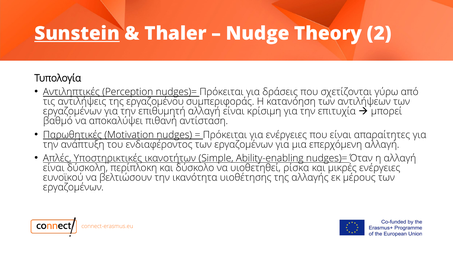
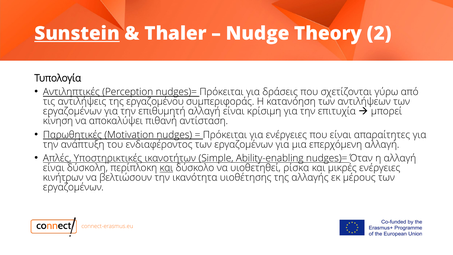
βαθμό: βαθμό -> κίνηση
και at (166, 168) underline: none -> present
ευνοϊκού: ευνοϊκού -> κινήτρων
